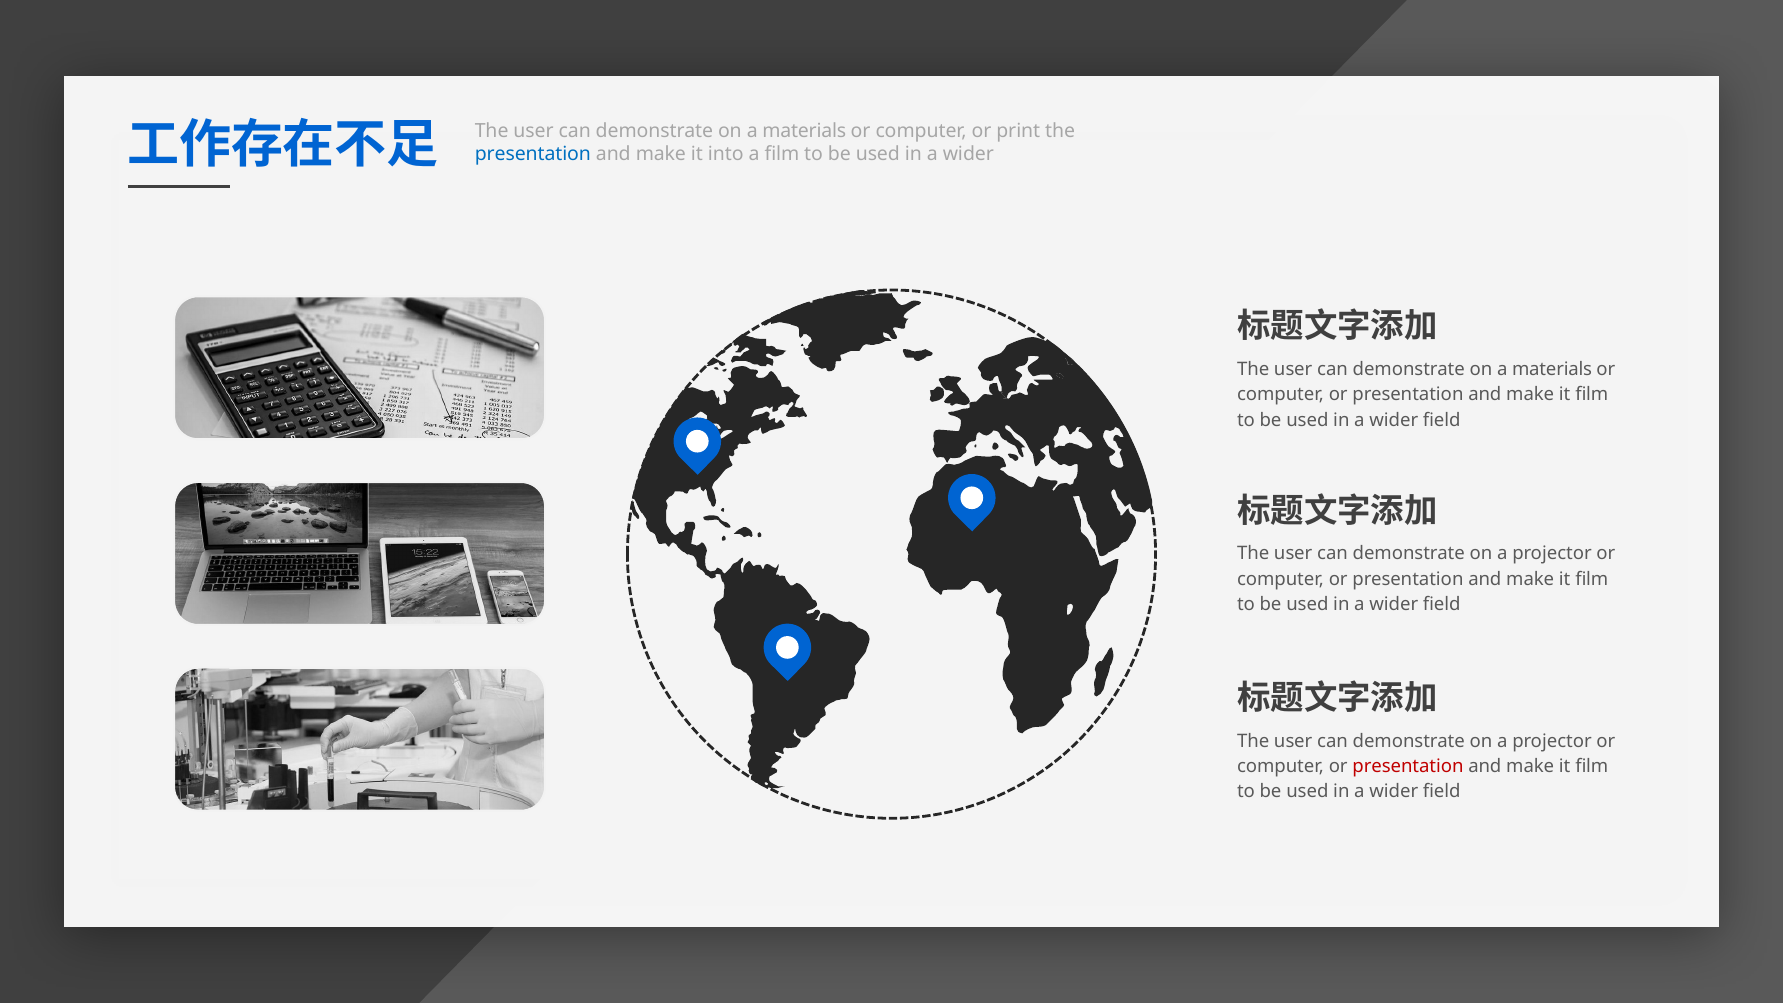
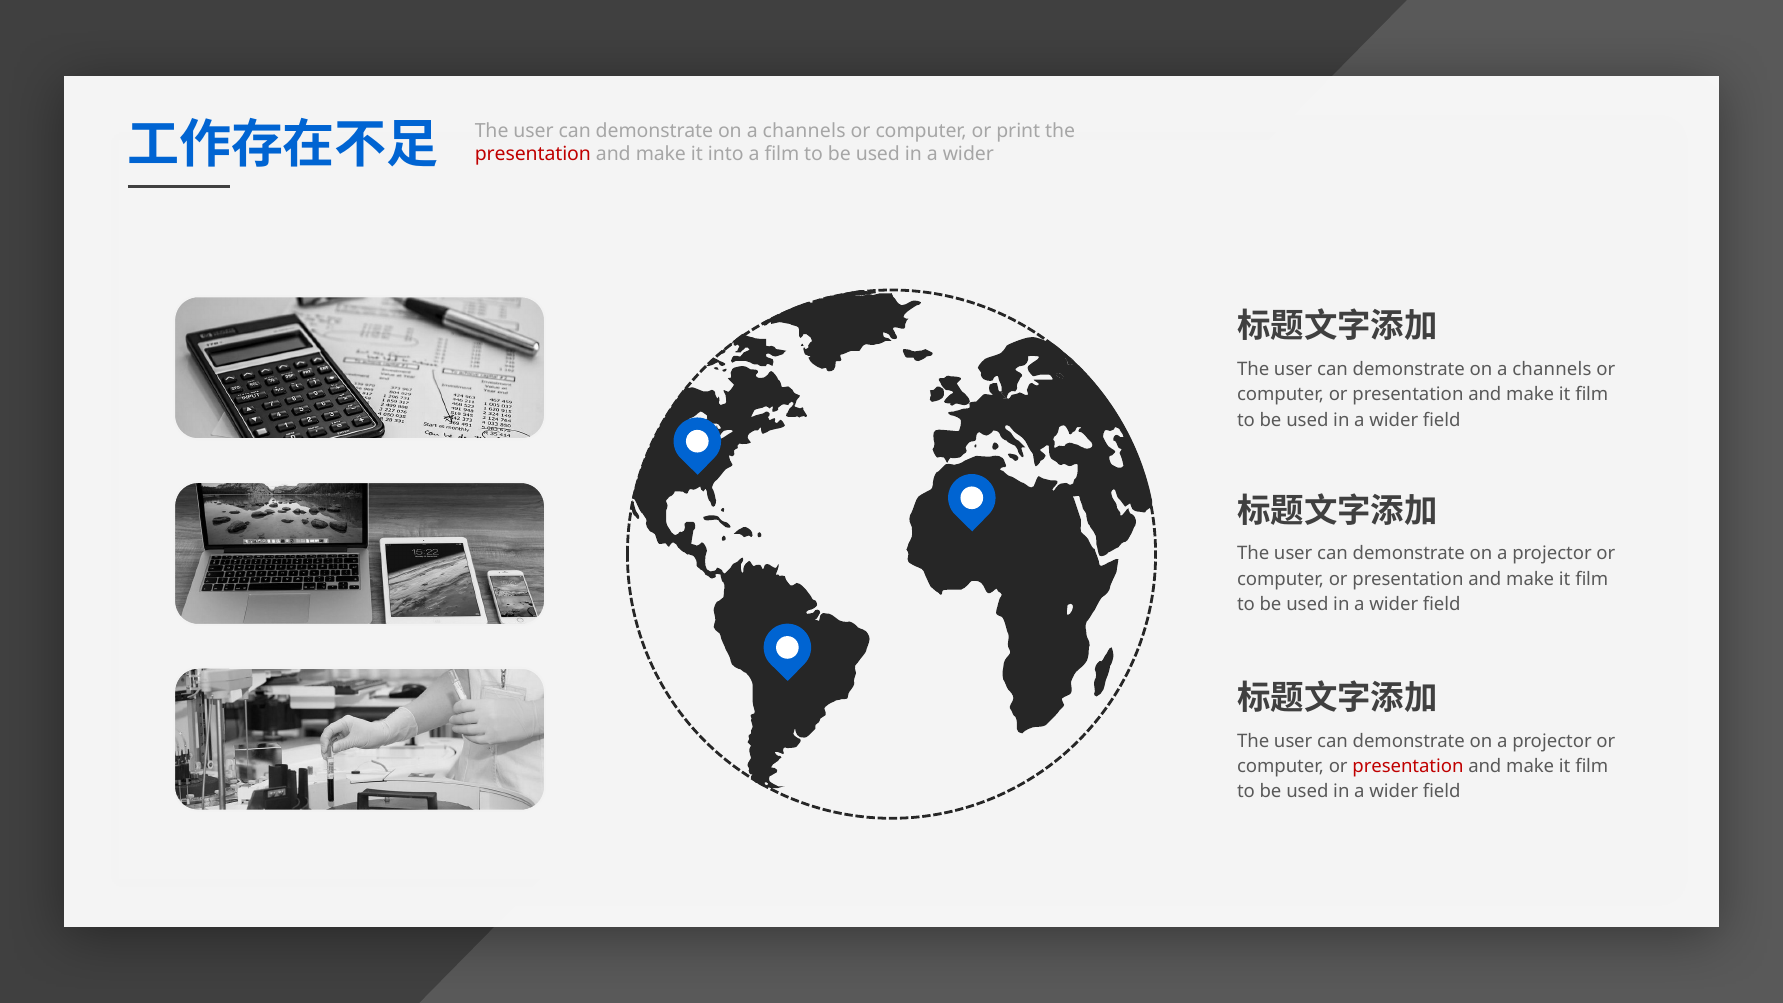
materials at (804, 131): materials -> channels
presentation at (533, 155) colour: blue -> red
materials at (1552, 369): materials -> channels
